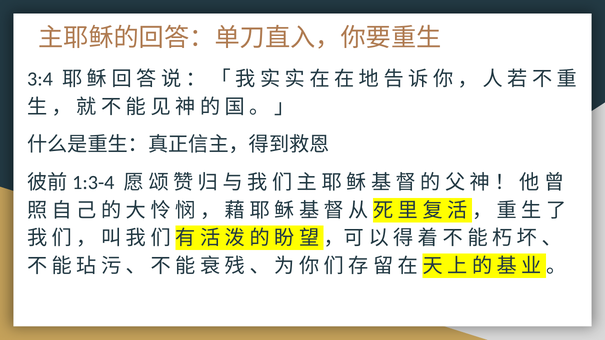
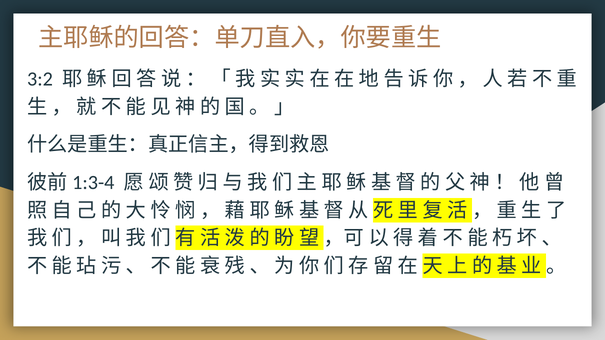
3:4: 3:4 -> 3:2
